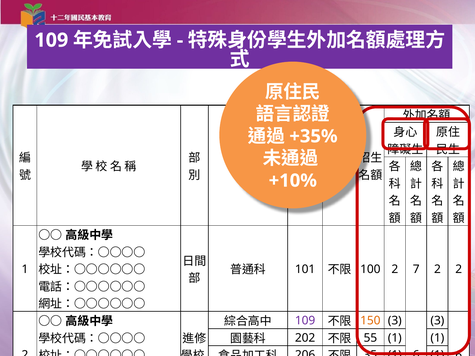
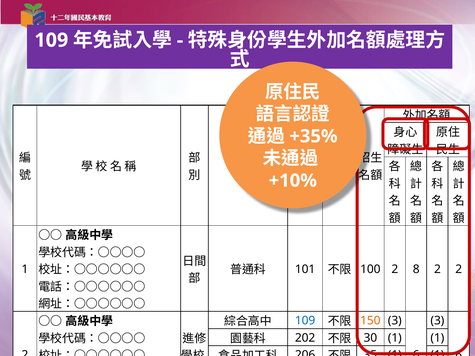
7: 7 -> 8
109 at (305, 321) colour: purple -> blue
55: 55 -> 30
